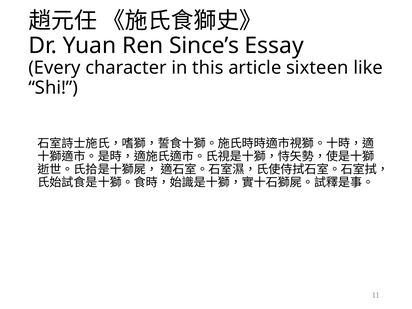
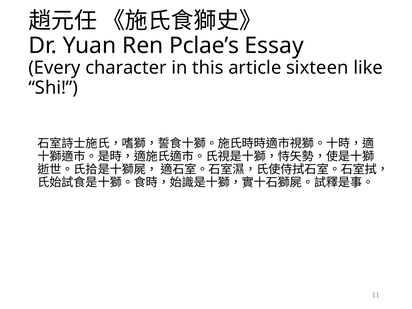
Since’s: Since’s -> Pclae’s
